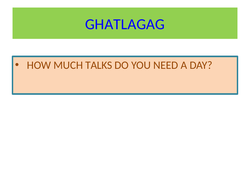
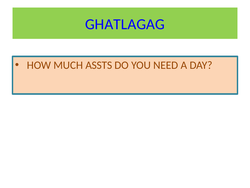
TALKS: TALKS -> ASSTS
